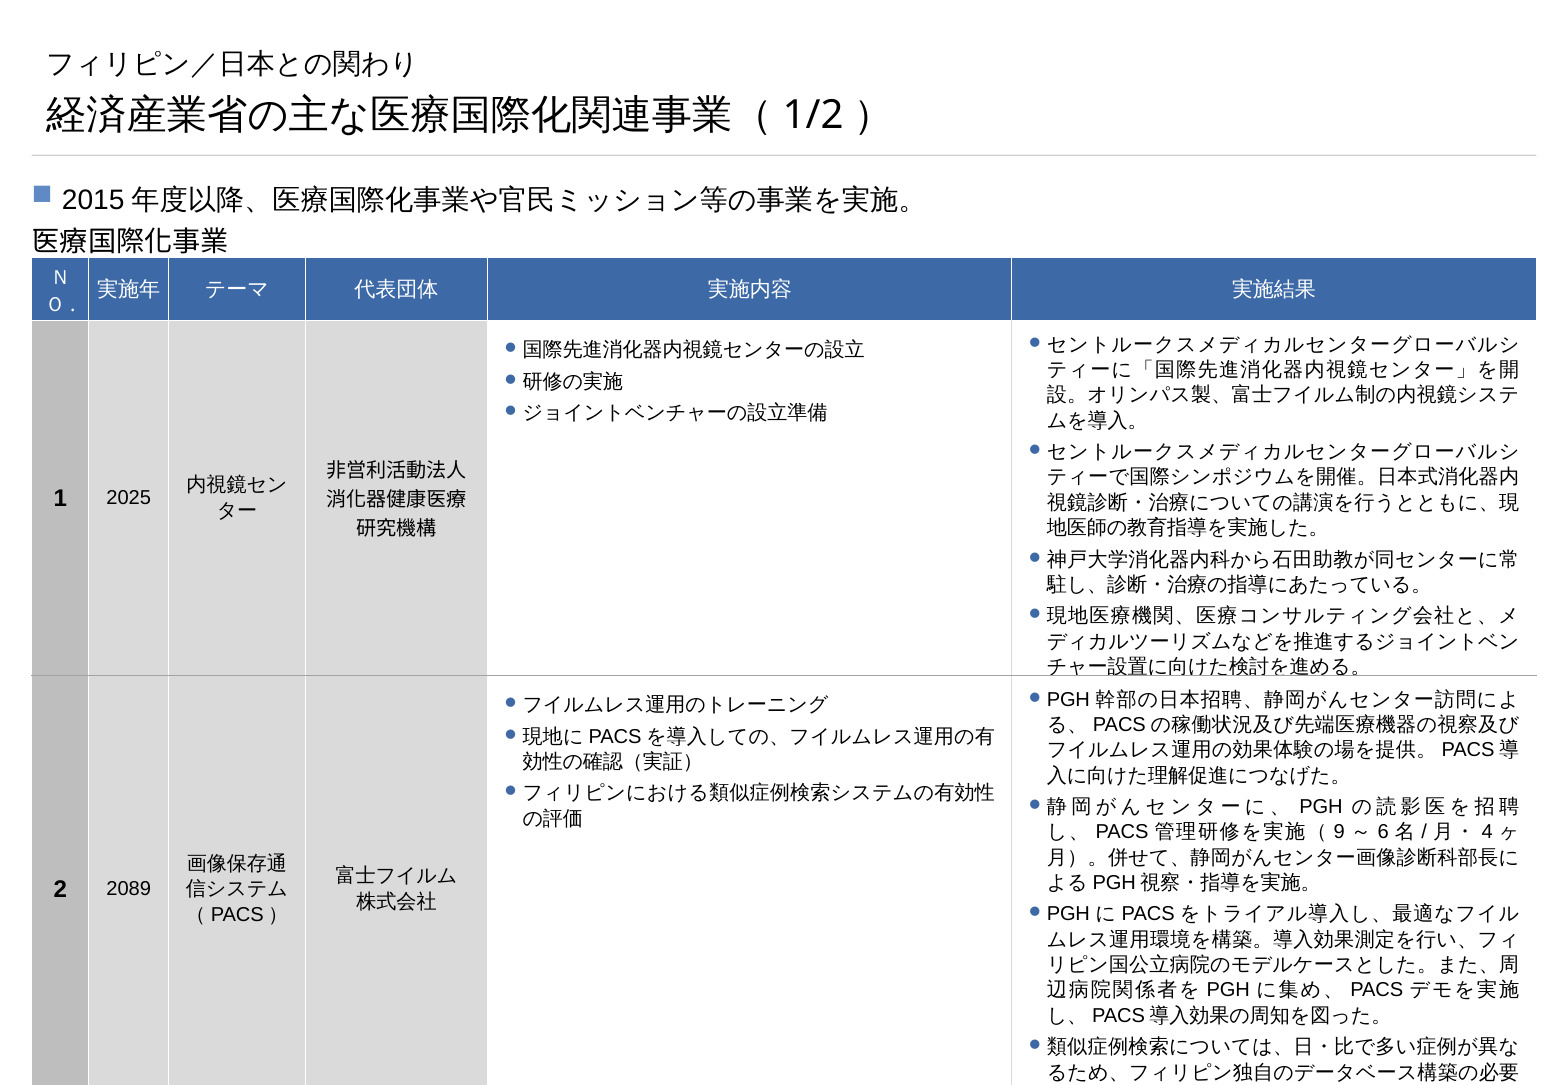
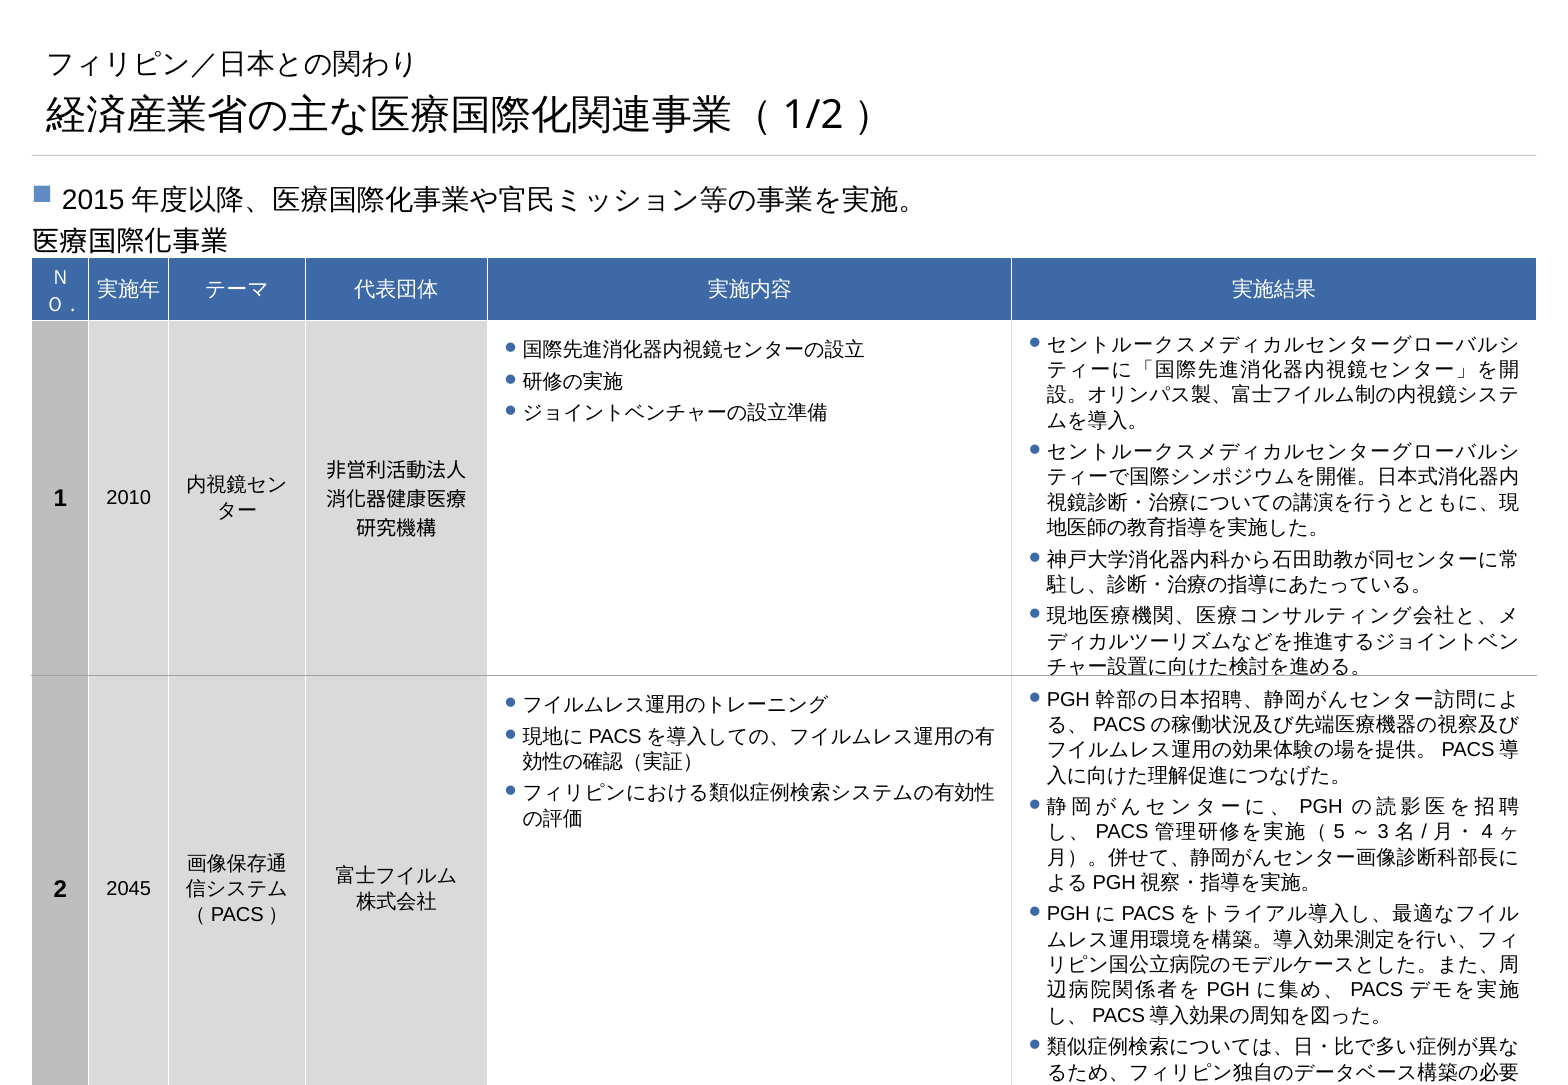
2025: 2025 -> 2010
9: 9 -> 5
6: 6 -> 3
2089: 2089 -> 2045
